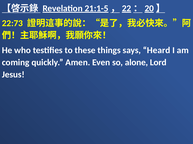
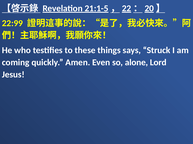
22:73: 22:73 -> 22:99
Heard: Heard -> Struck
